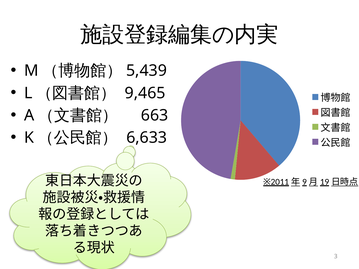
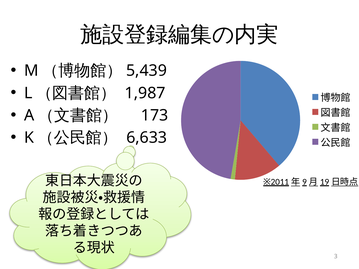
9,465: 9,465 -> 1,987
663: 663 -> 173
